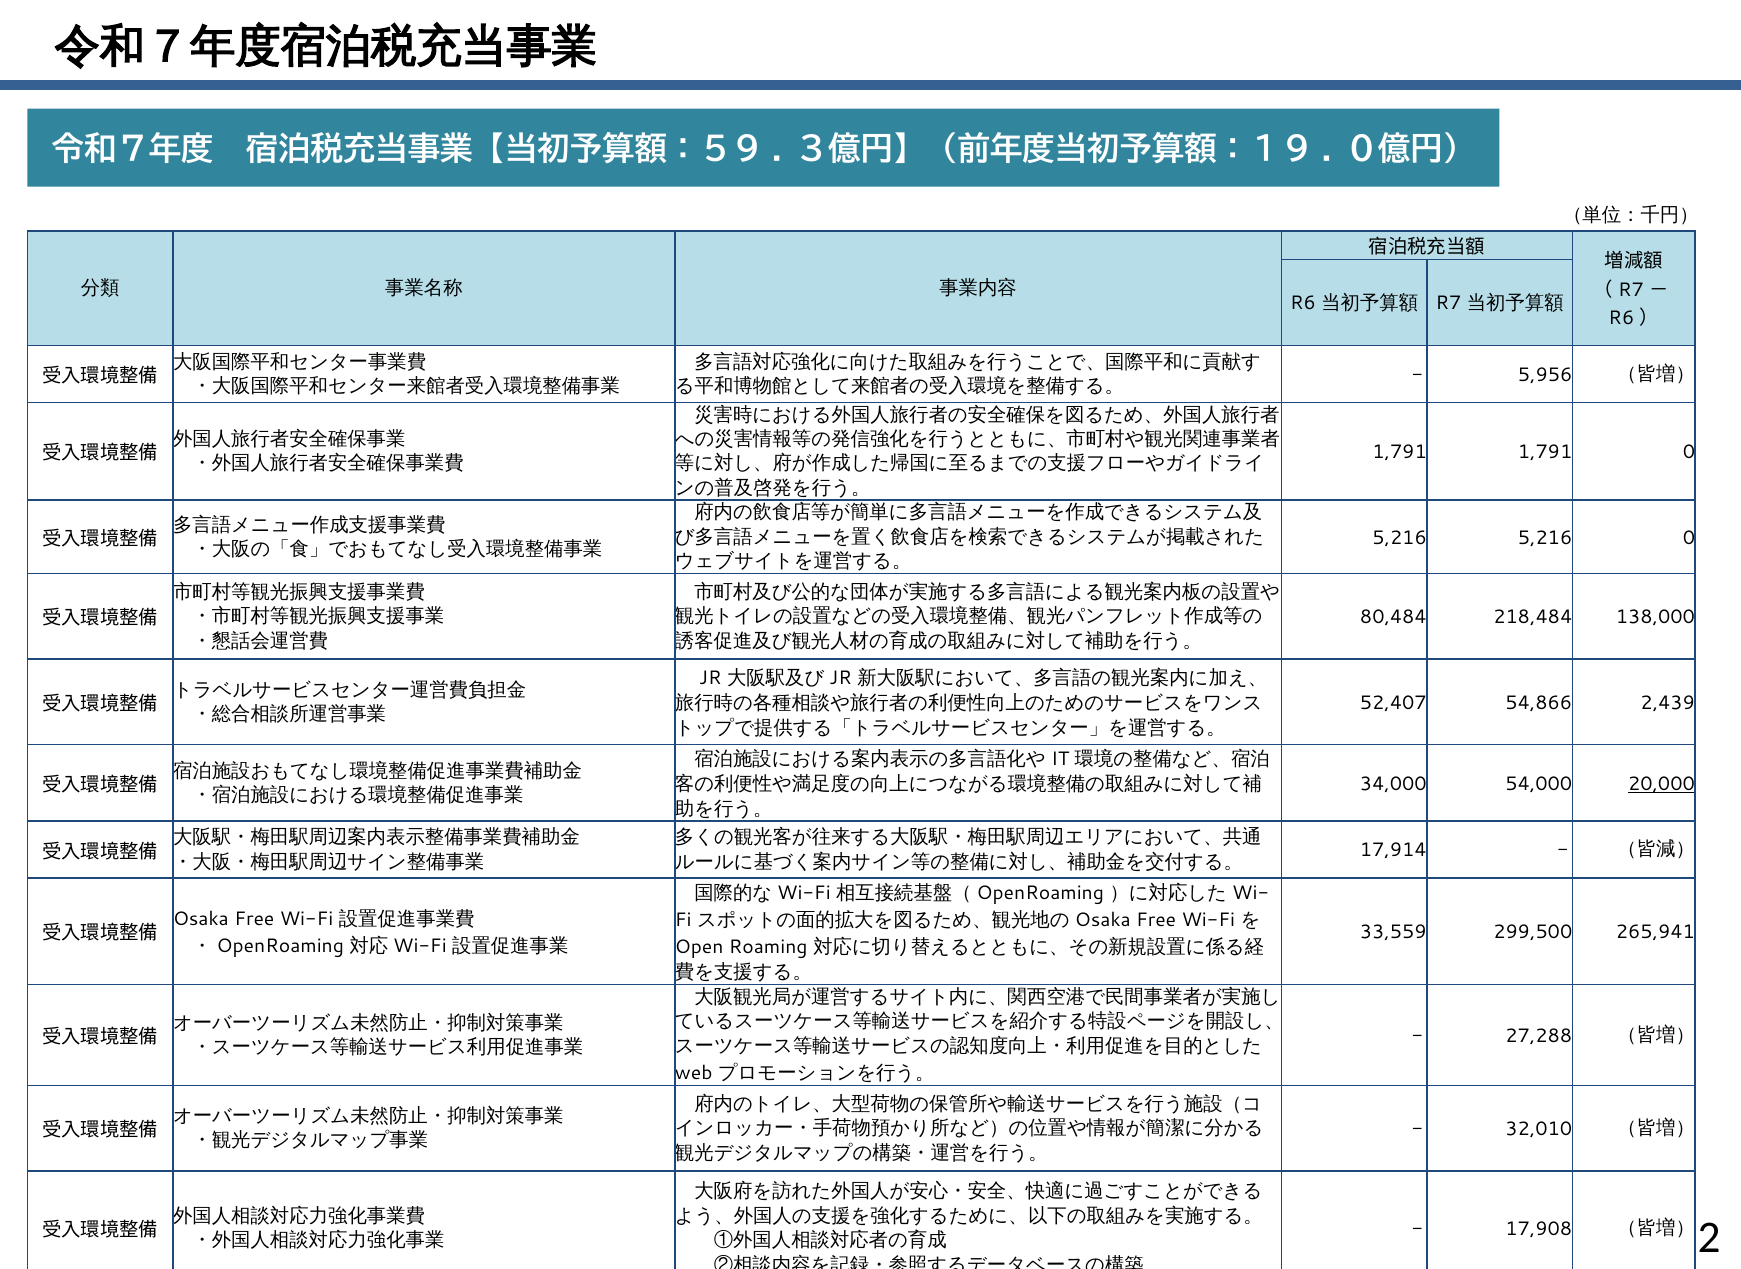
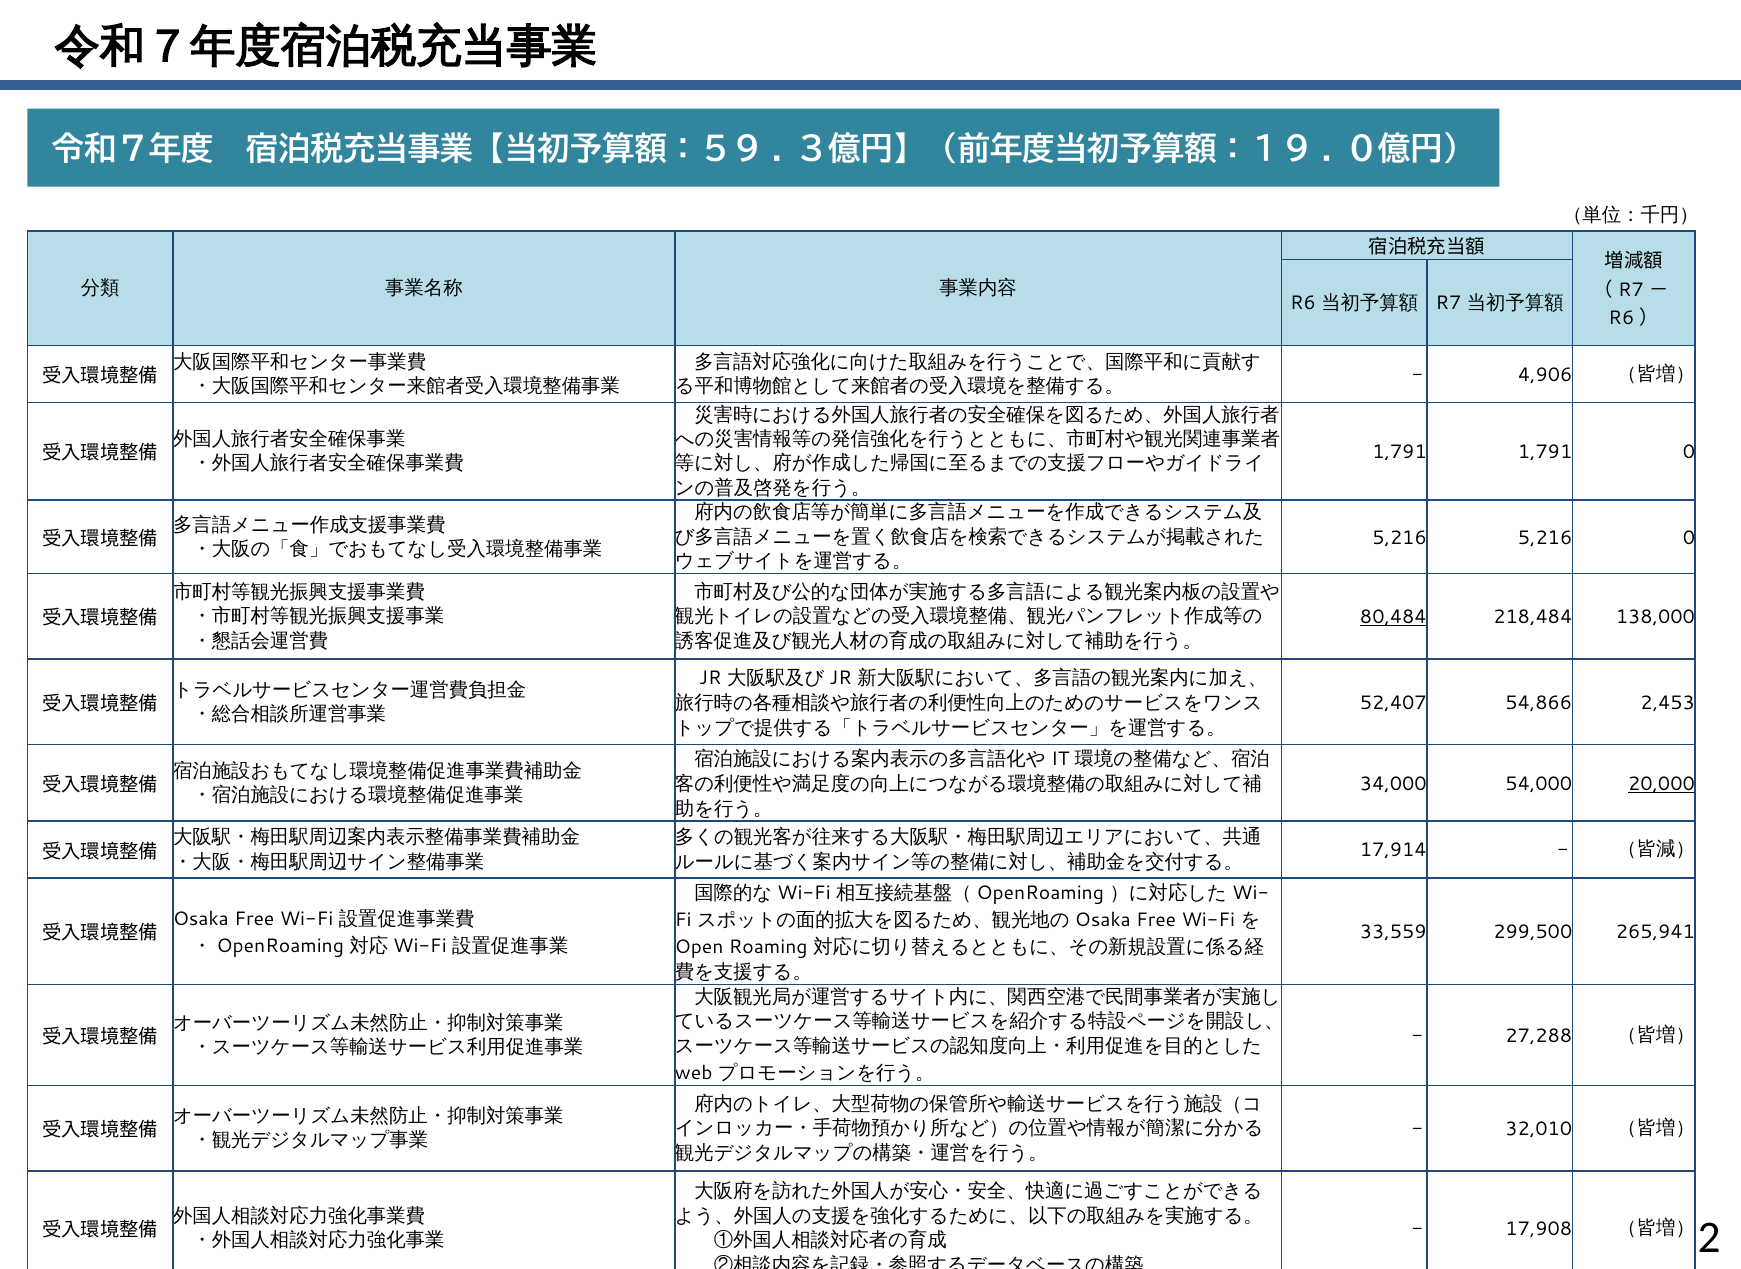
5,956: 5,956 -> 4,906
80,484 underline: none -> present
2,439: 2,439 -> 2,453
